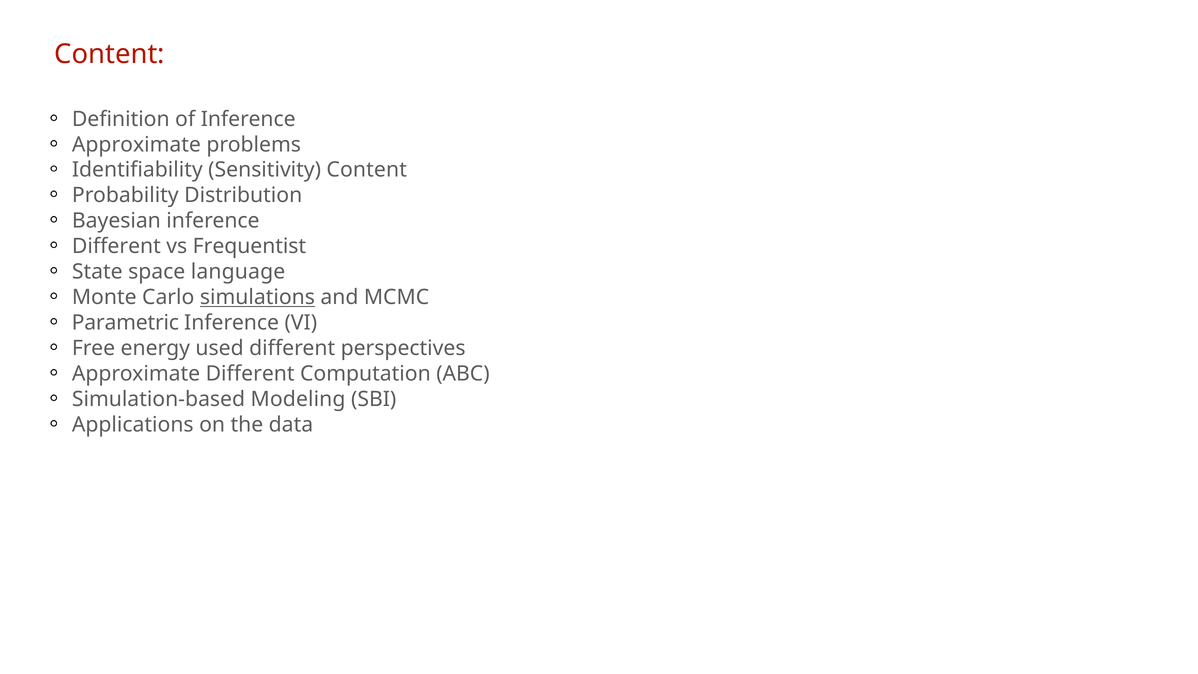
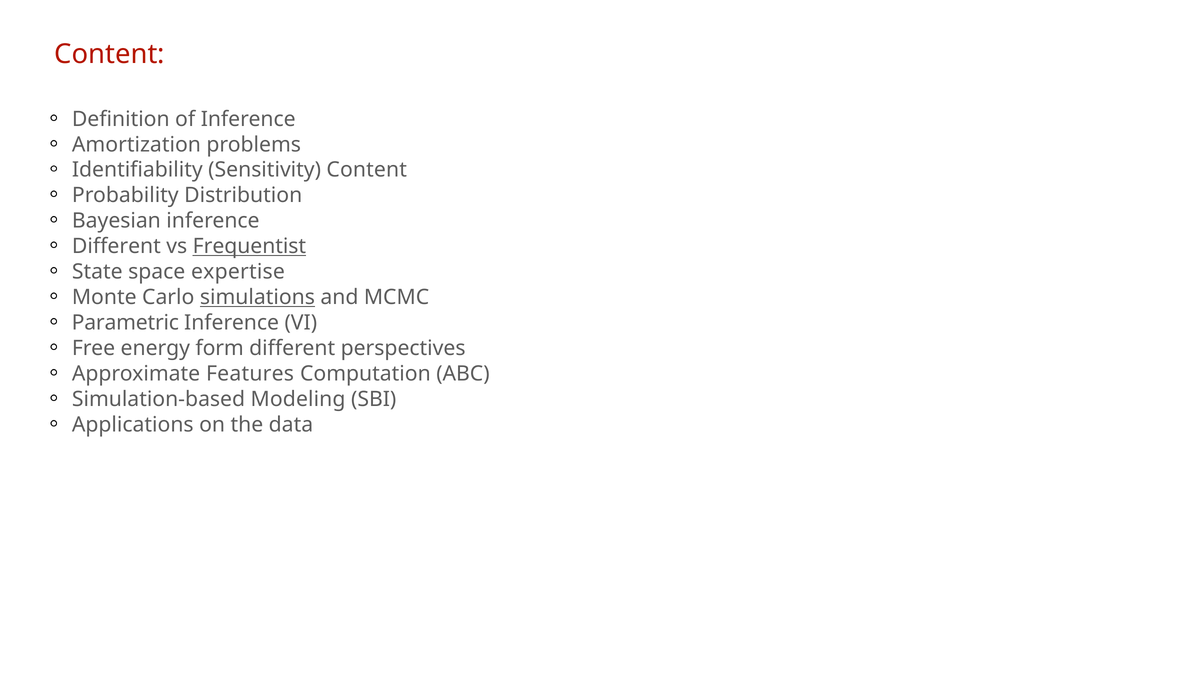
Approximate at (136, 145): Approximate -> Amortization
Frequentist underline: none -> present
language: language -> expertise
used: used -> form
Approximate Different: Different -> Features
